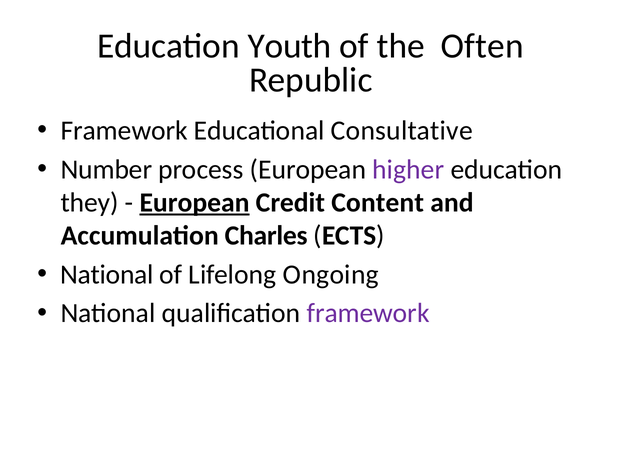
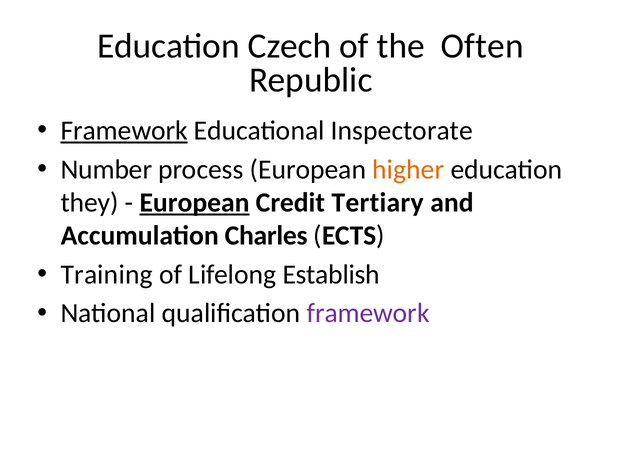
Youth: Youth -> Czech
Framework at (124, 130) underline: none -> present
Consultative: Consultative -> Inspectorate
higher colour: purple -> orange
Content: Content -> Tertiary
National at (107, 274): National -> Training
Ongoing: Ongoing -> Establish
